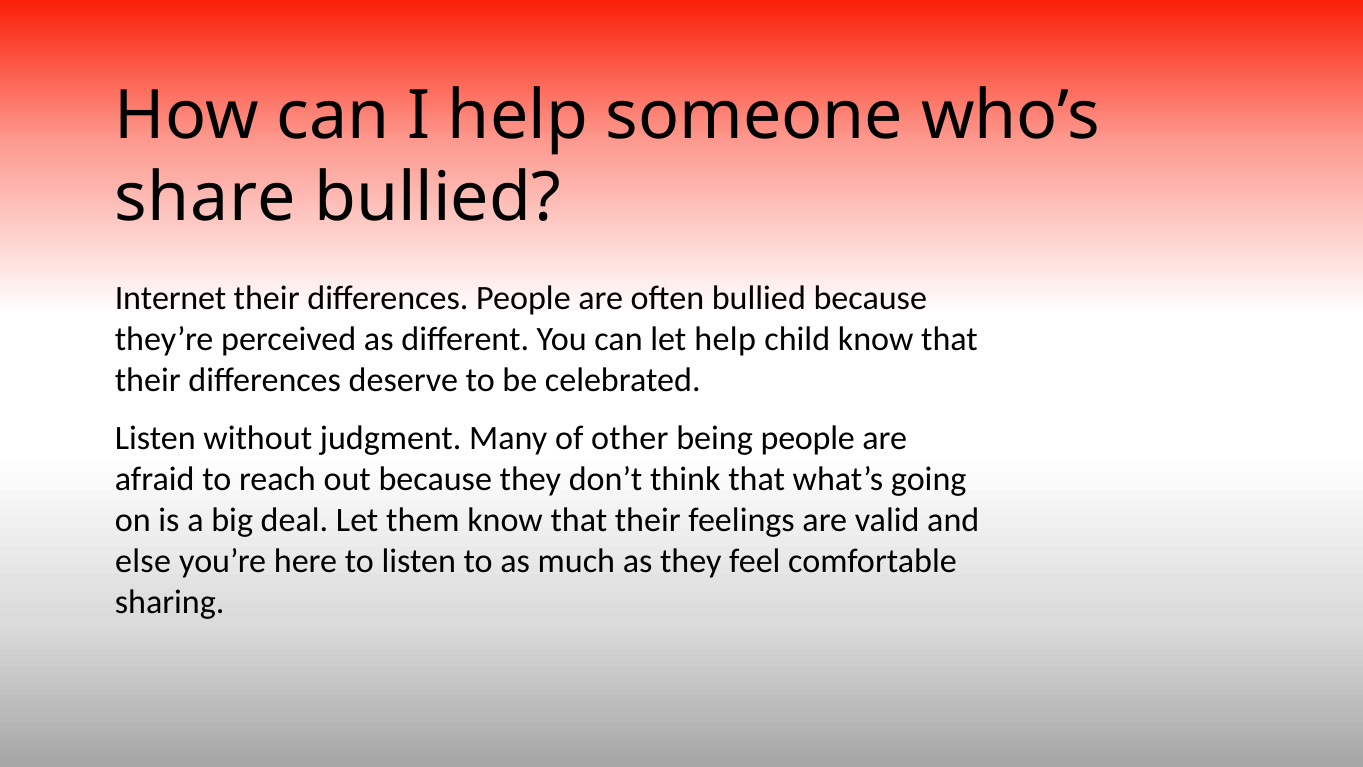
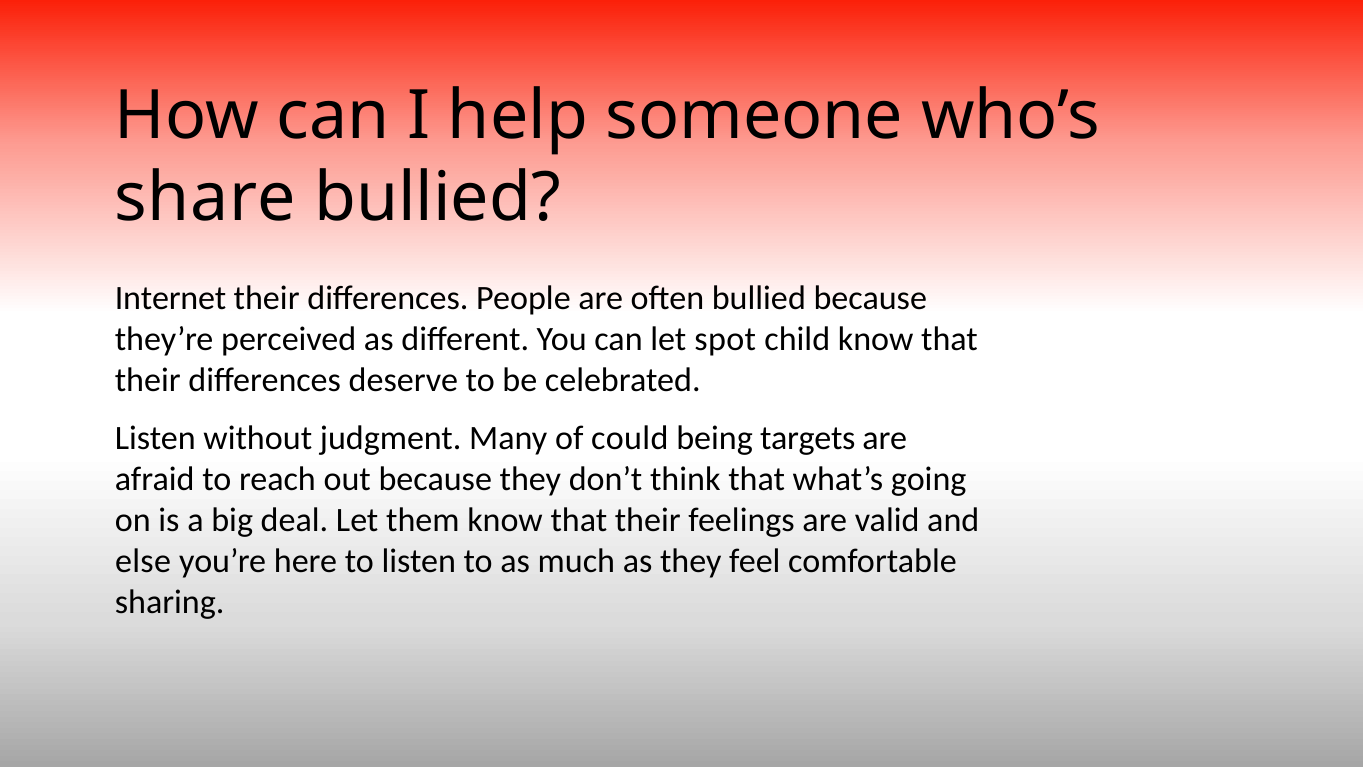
let help: help -> spot
other: other -> could
being people: people -> targets
